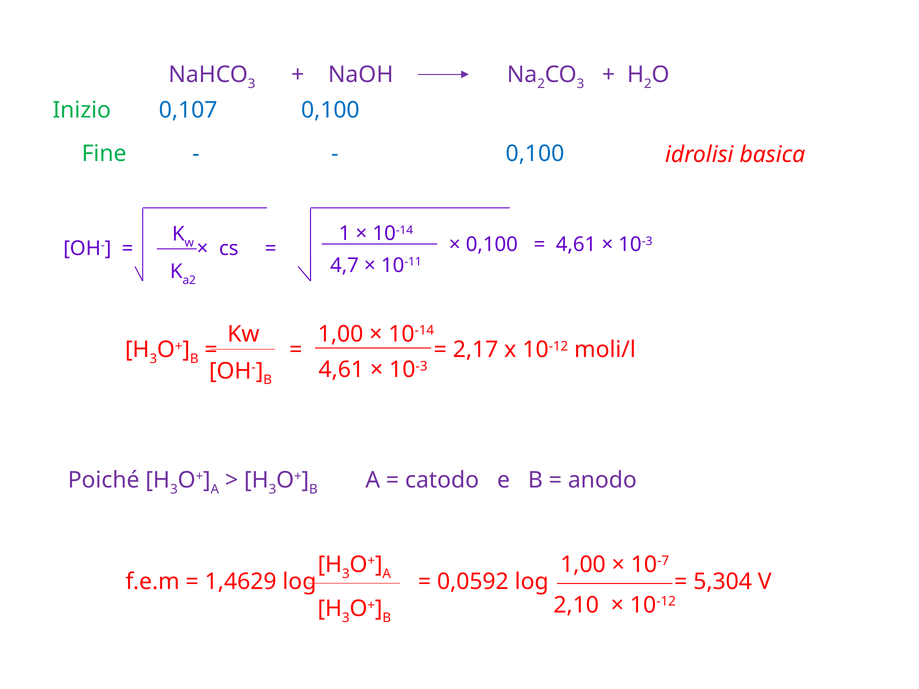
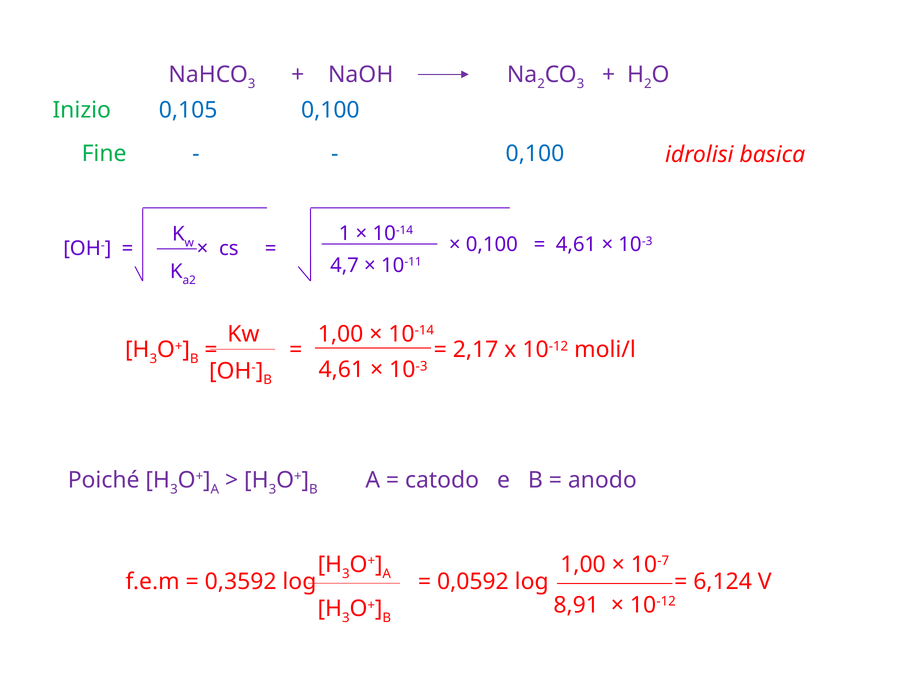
0,107: 0,107 -> 0,105
1,4629: 1,4629 -> 0,3592
5,304: 5,304 -> 6,124
2,10: 2,10 -> 8,91
